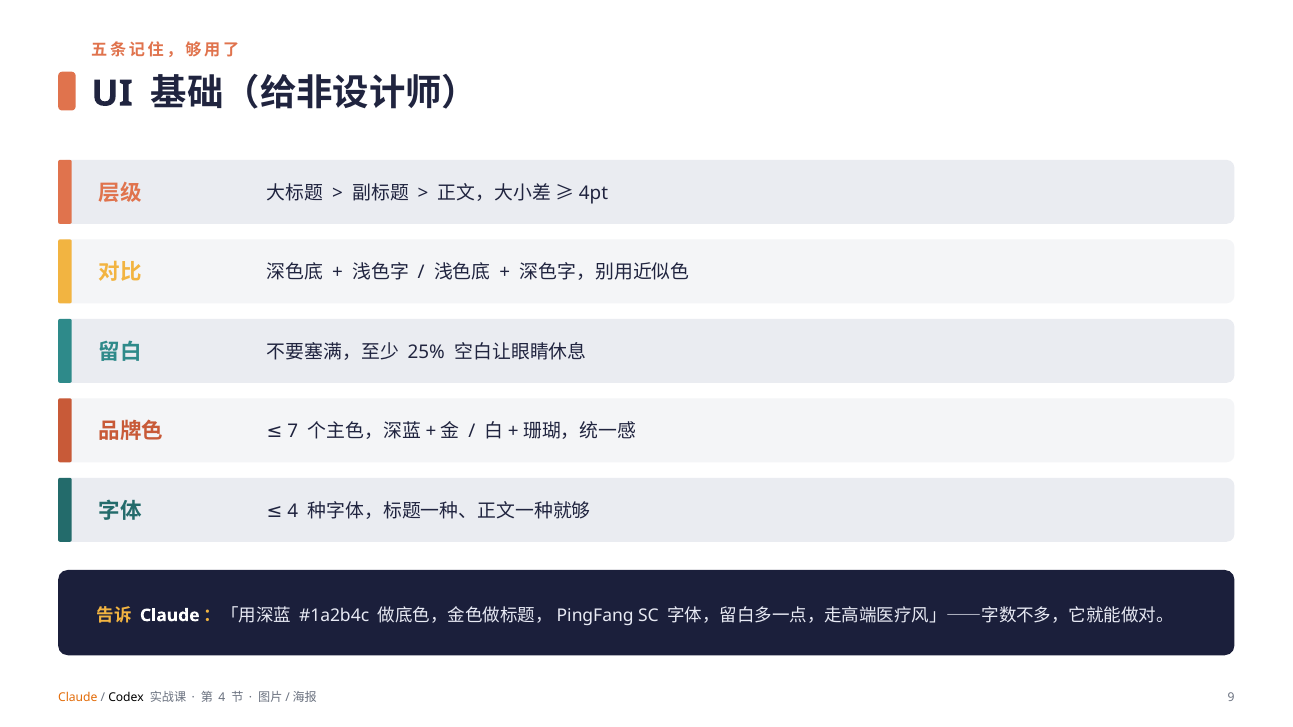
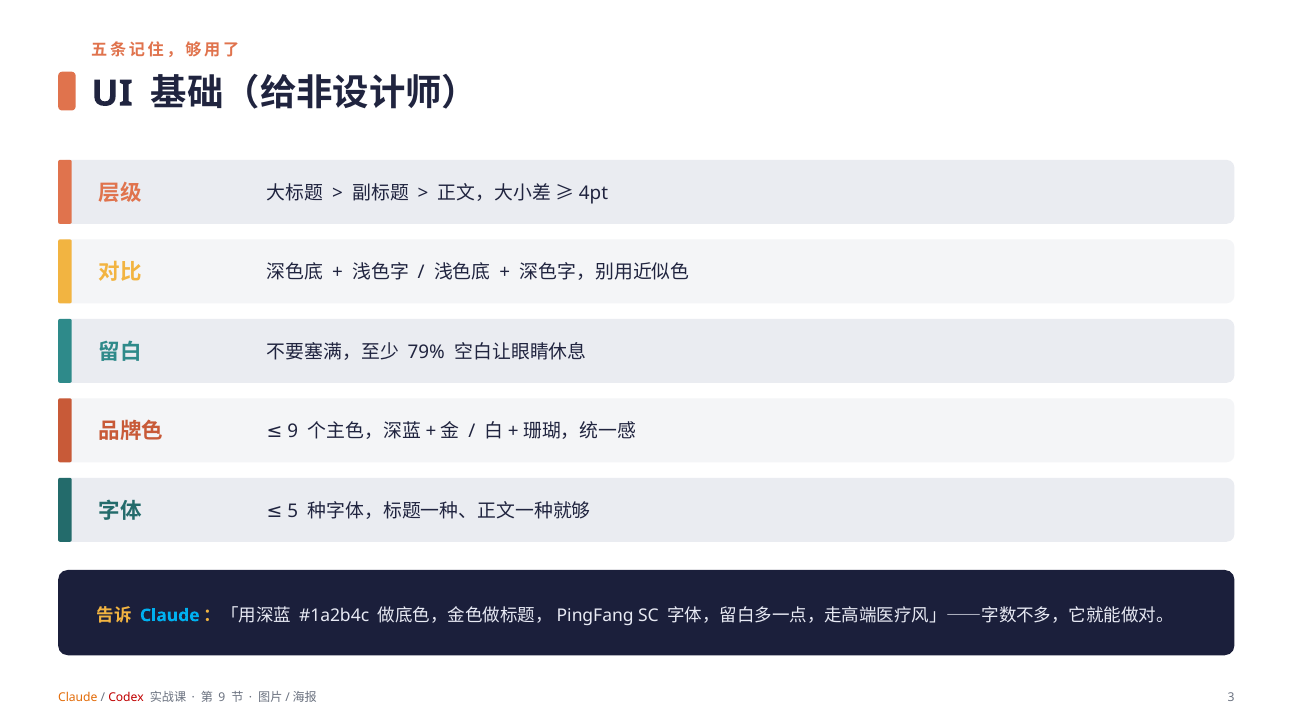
25%: 25% -> 79%
7 at (293, 432): 7 -> 9
4 at (293, 511): 4 -> 5
Claude at (170, 616) colour: white -> light blue
Codex colour: black -> red
4 at (222, 698): 4 -> 9
9: 9 -> 3
